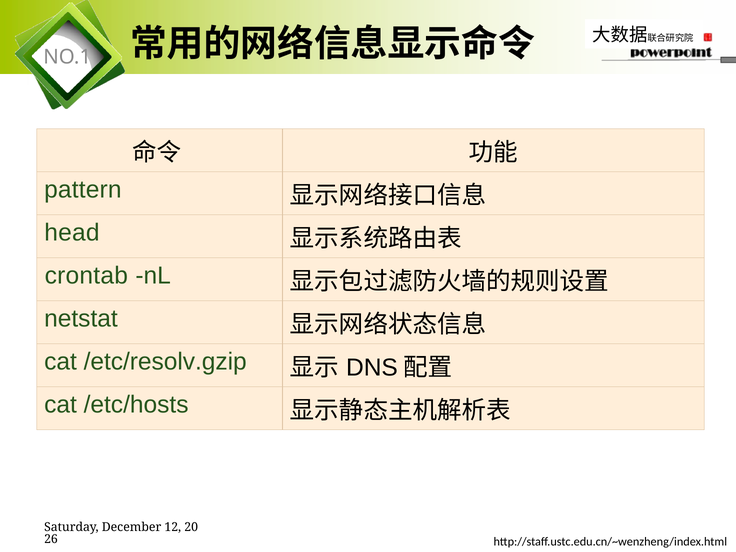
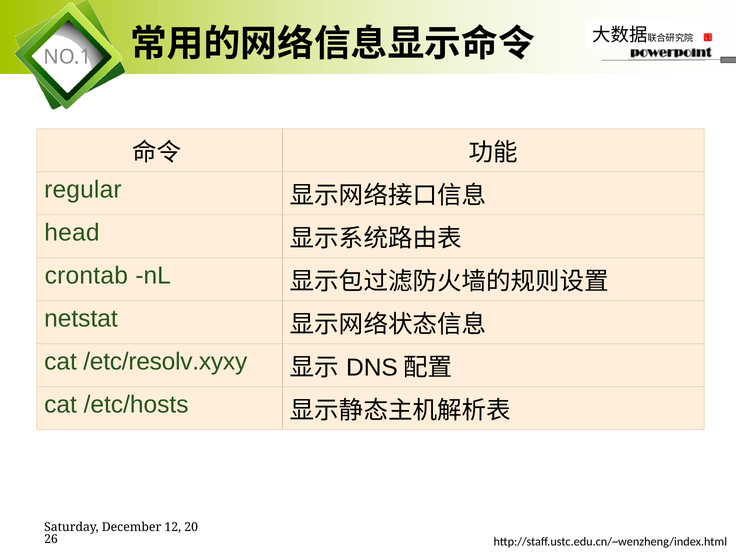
pattern: pattern -> regular
/etc/resolv.gzip: /etc/resolv.gzip -> /etc/resolv.xyxy
